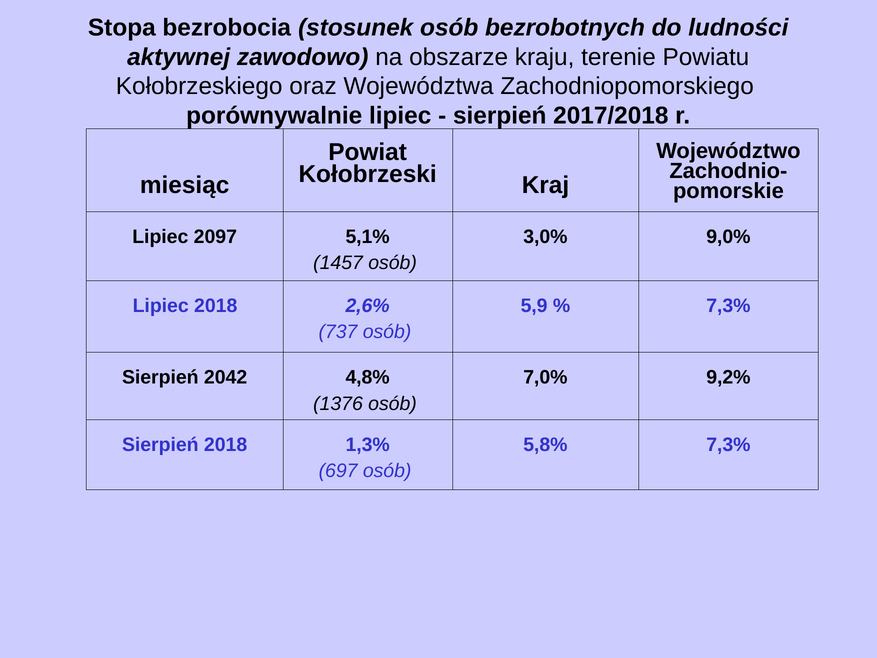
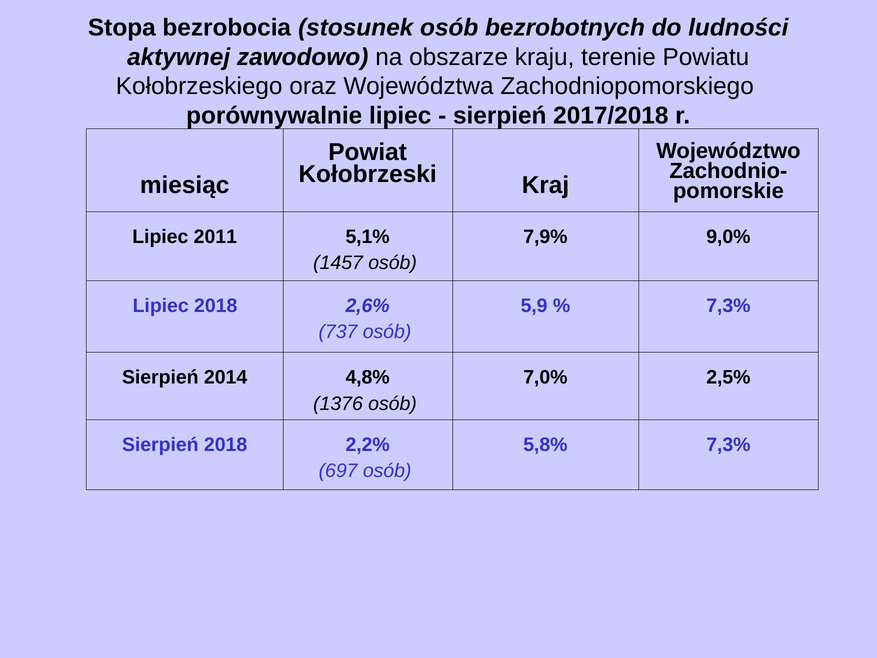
2097: 2097 -> 2011
3,0%: 3,0% -> 7,9%
2042: 2042 -> 2014
9,2%: 9,2% -> 2,5%
1,3%: 1,3% -> 2,2%
